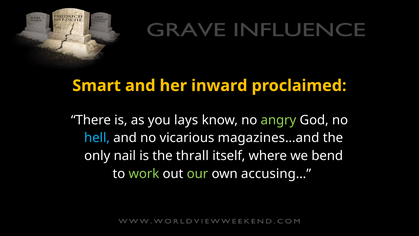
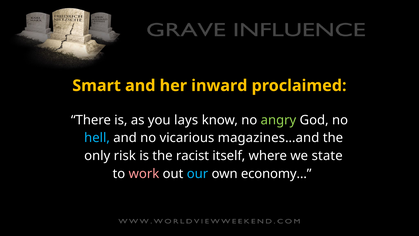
nail: nail -> risk
thrall: thrall -> racist
bend: bend -> state
work colour: light green -> pink
our colour: light green -> light blue
accusing…: accusing… -> economy…
